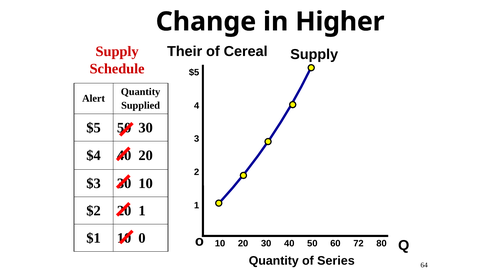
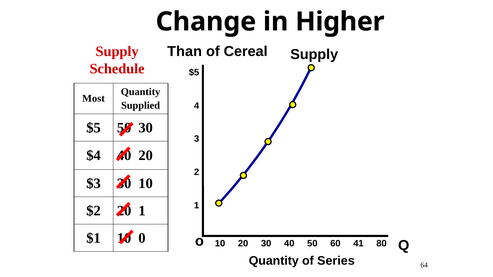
Their: Their -> Than
Alert: Alert -> Most
72: 72 -> 41
